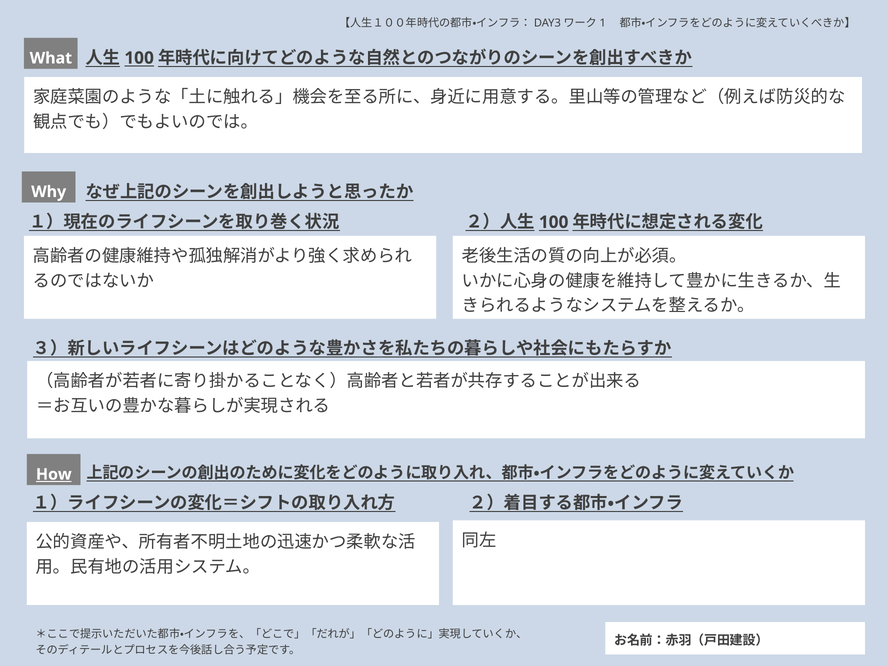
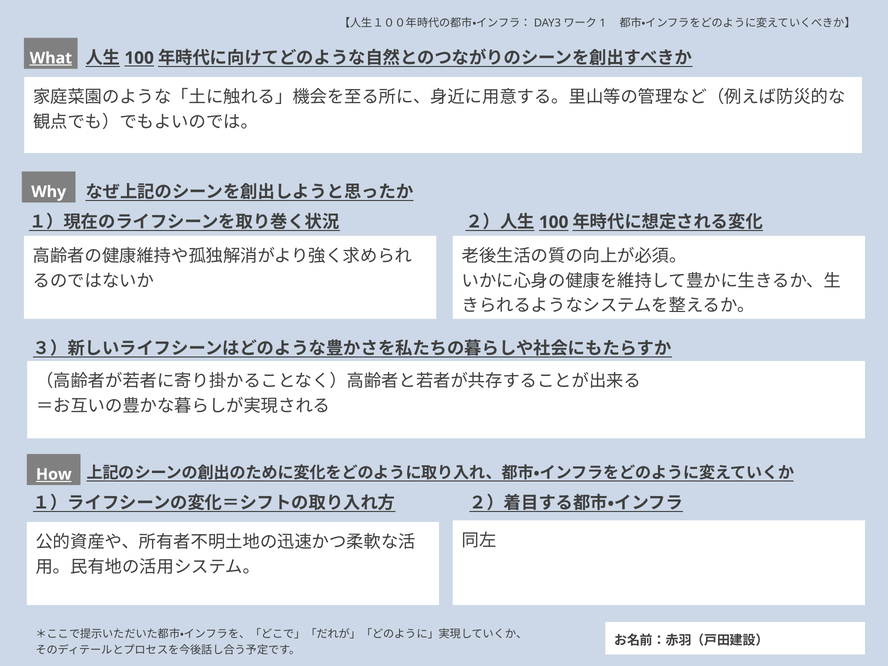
What underline: none -> present
